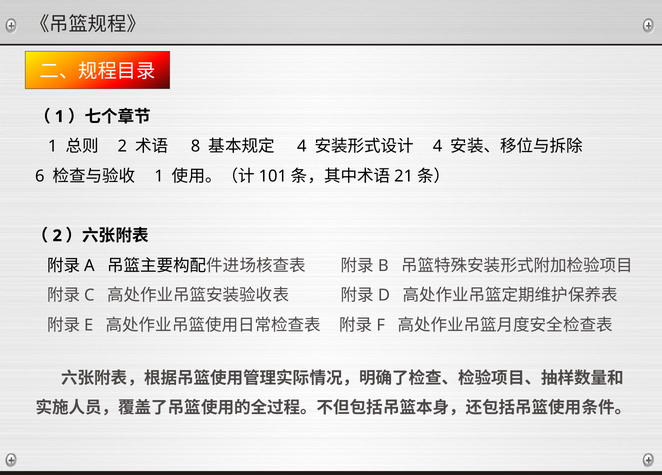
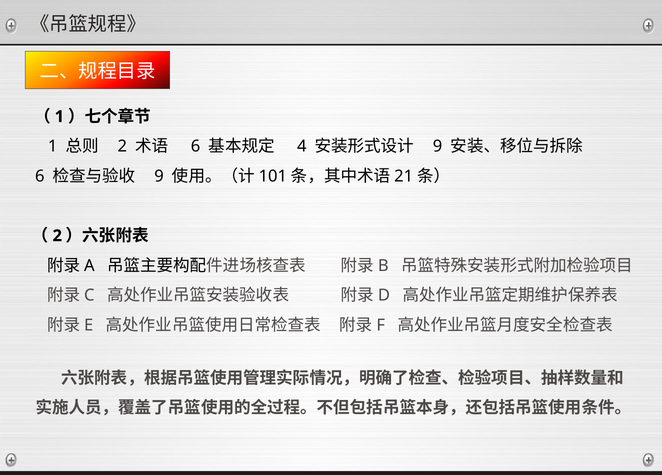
8 at (195, 146): 8 -> 6
4 at (438, 146): 4 -> 9
1 at (159, 176): 1 -> 9
